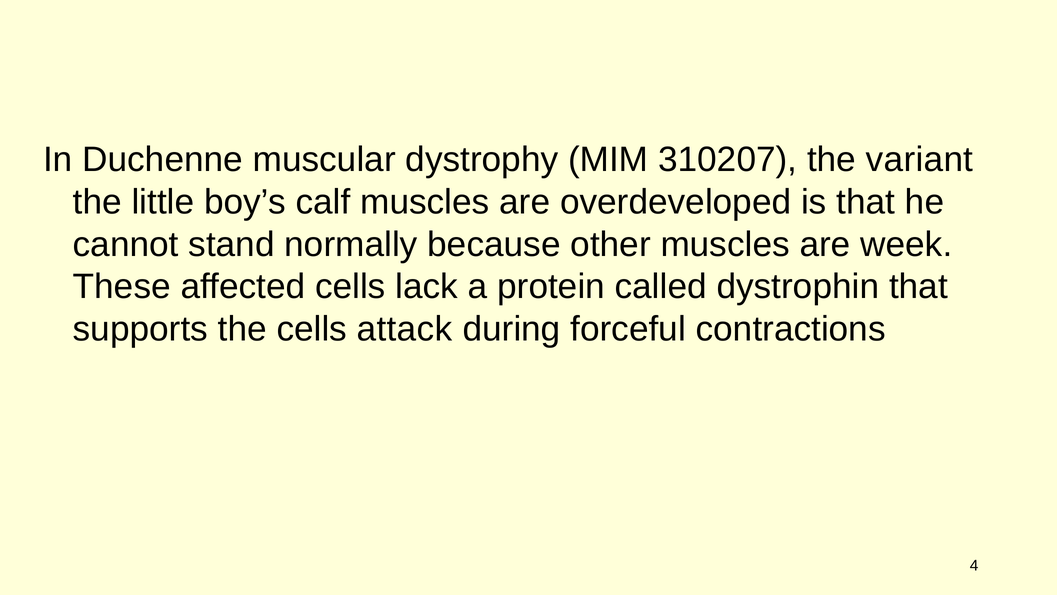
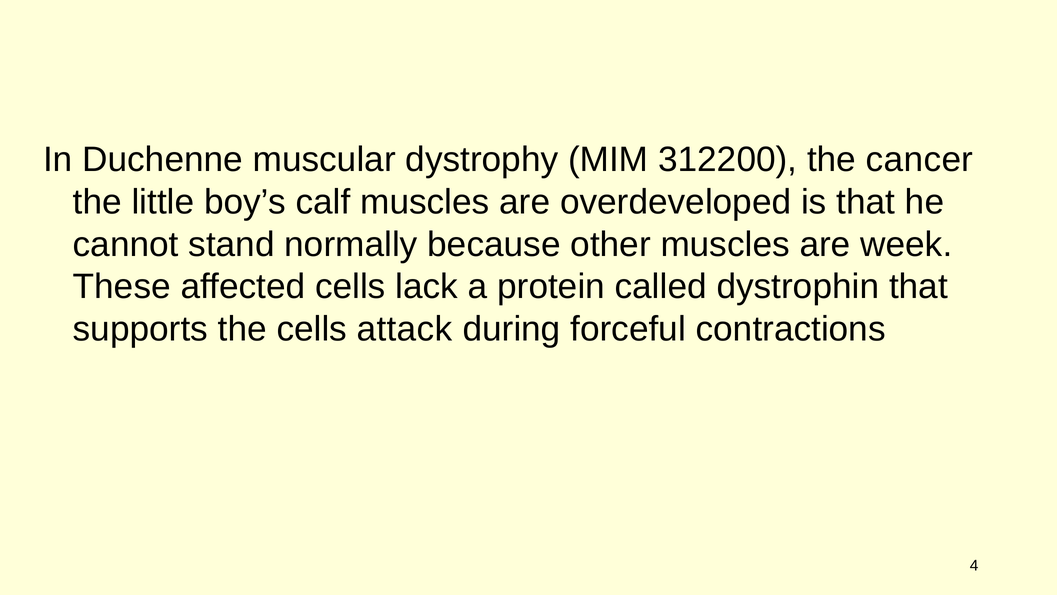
310207: 310207 -> 312200
variant: variant -> cancer
